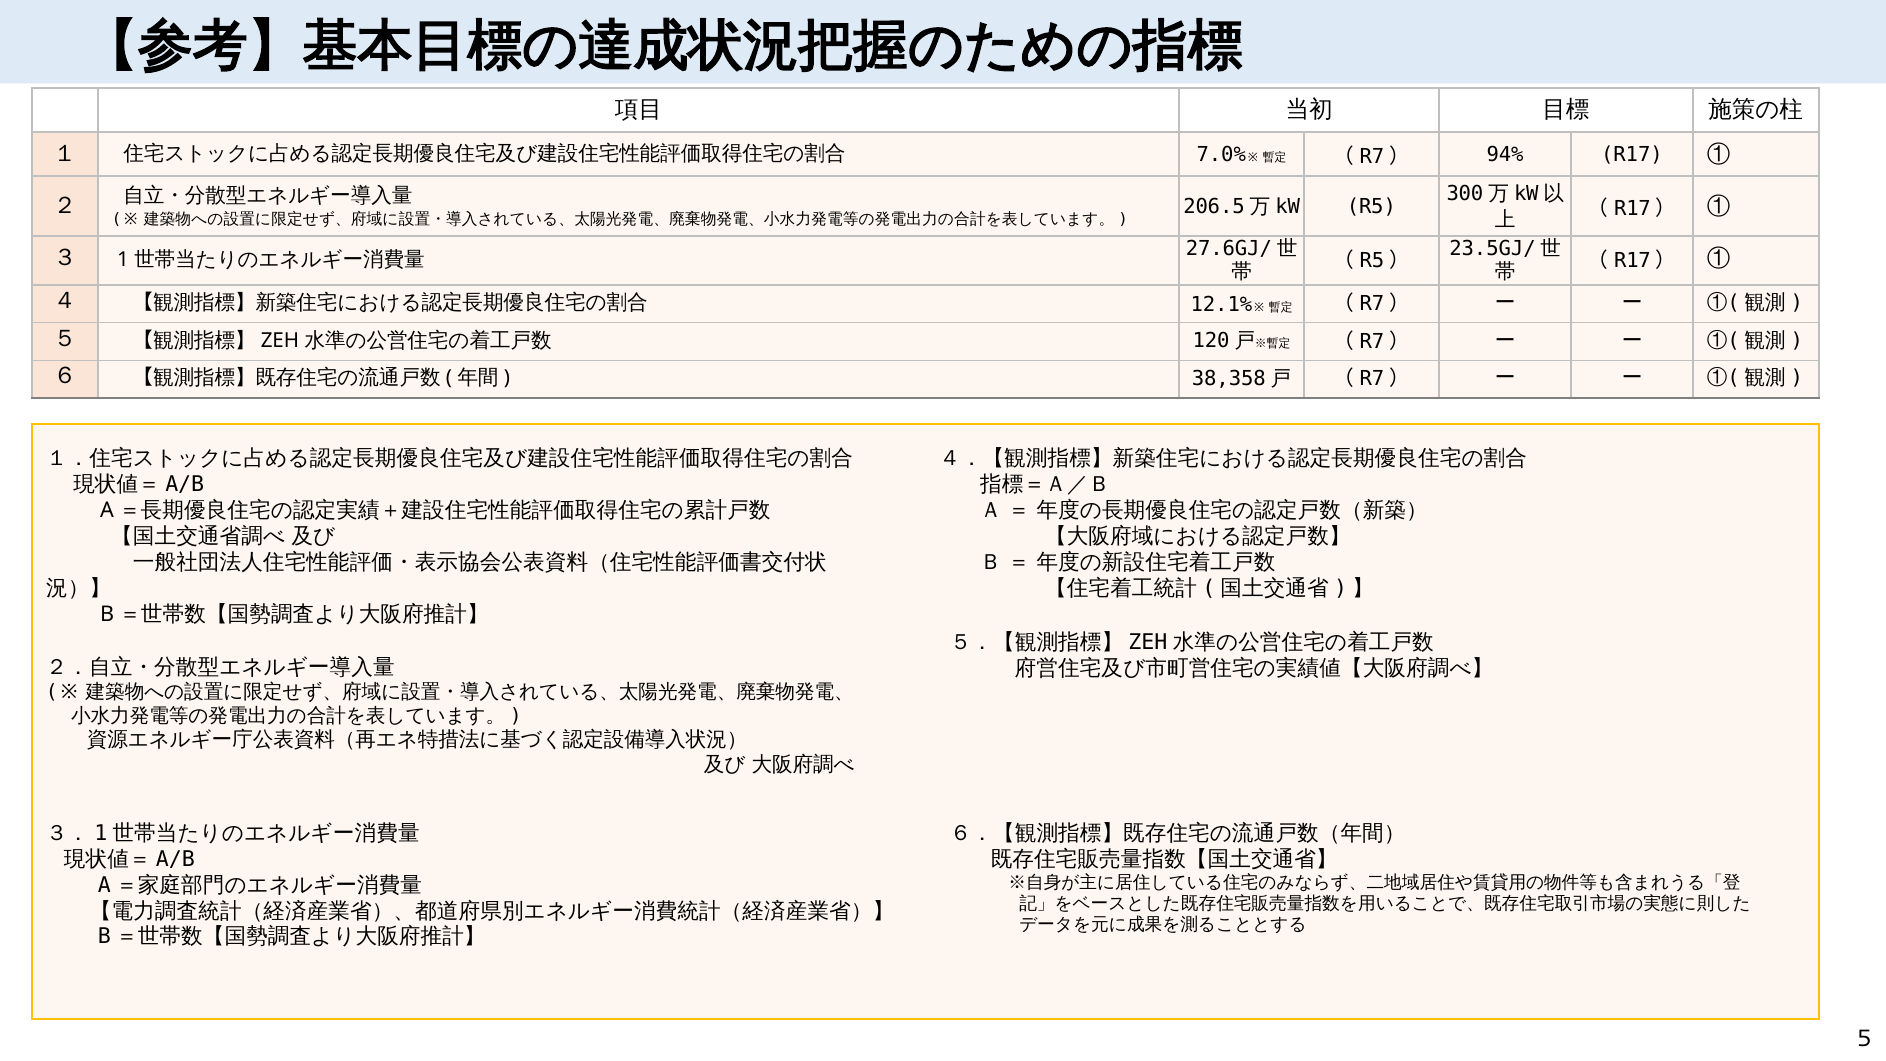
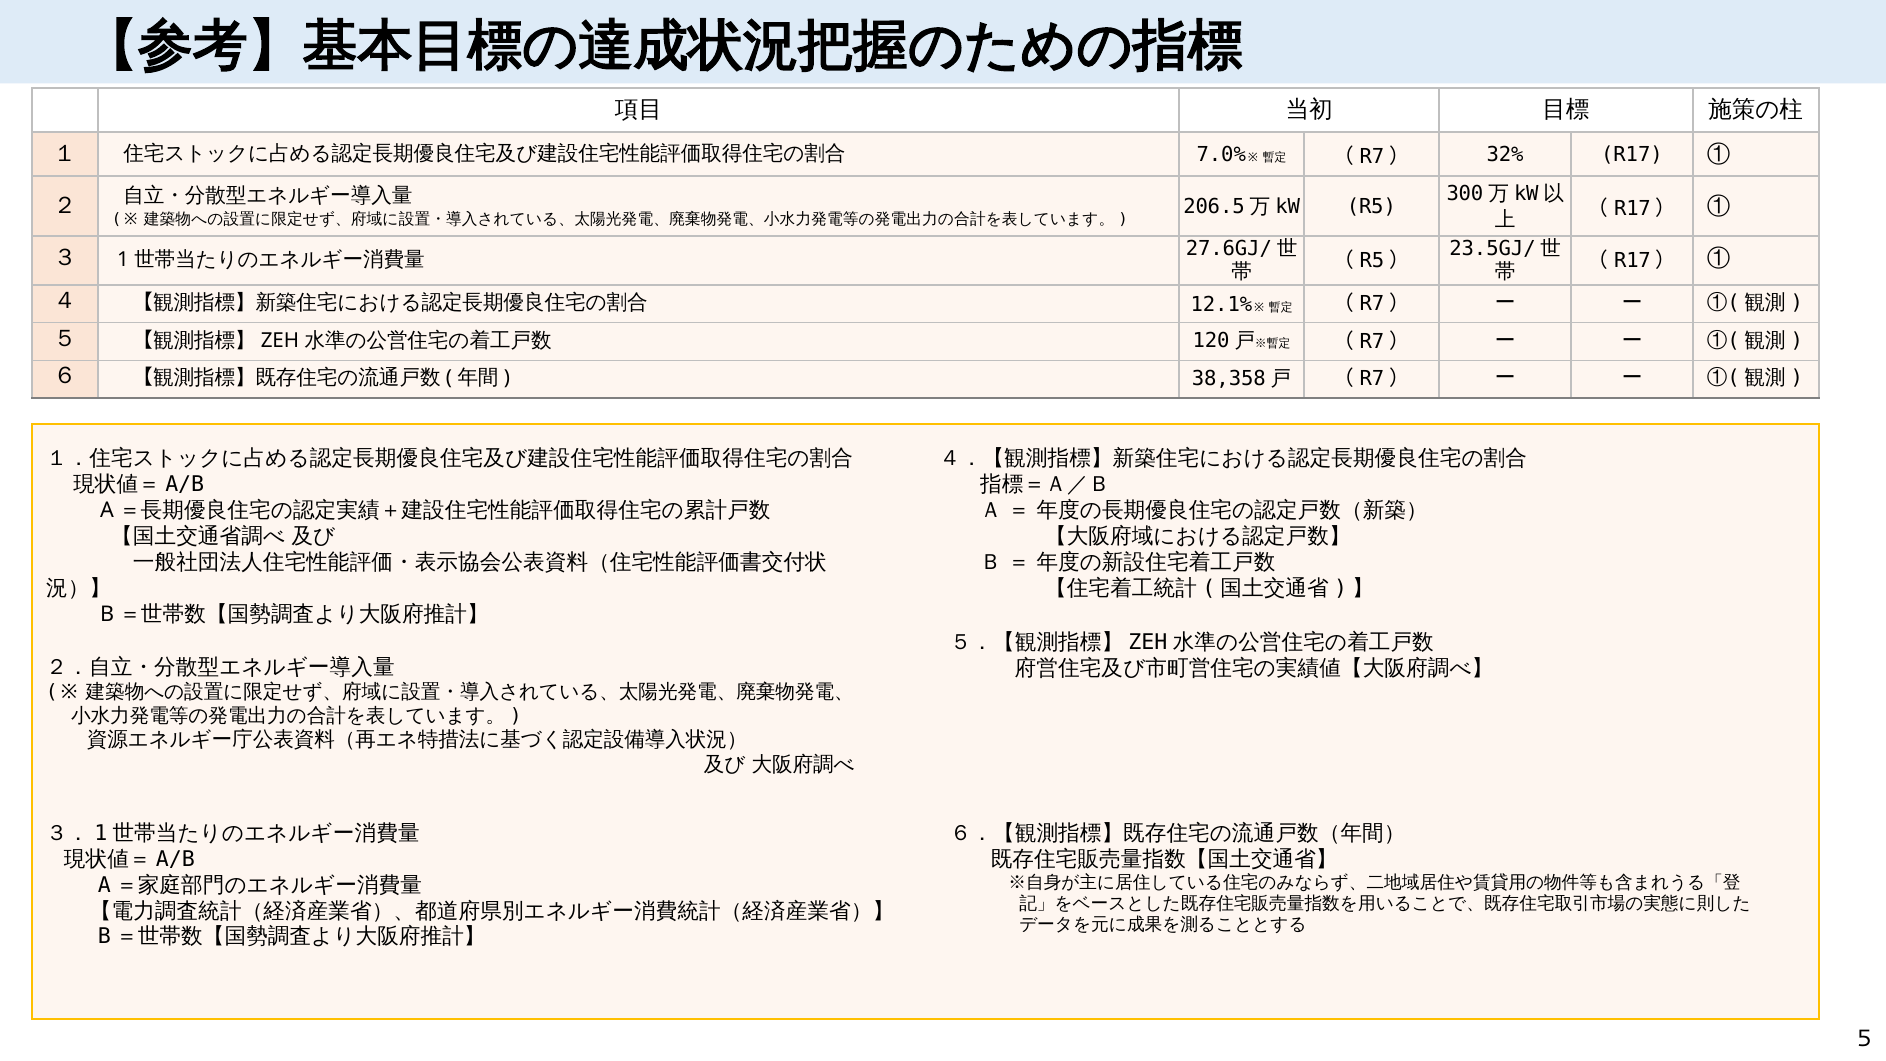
94%: 94% -> 32%
